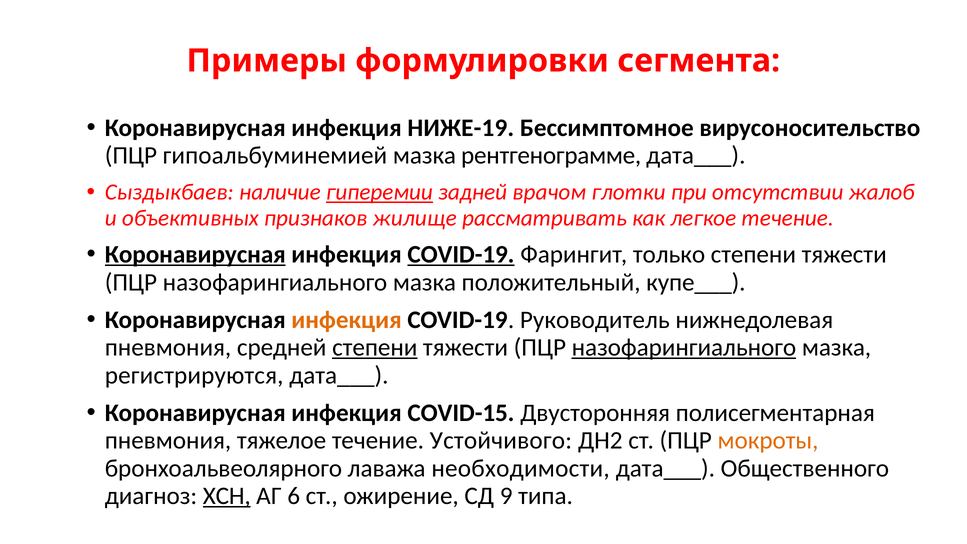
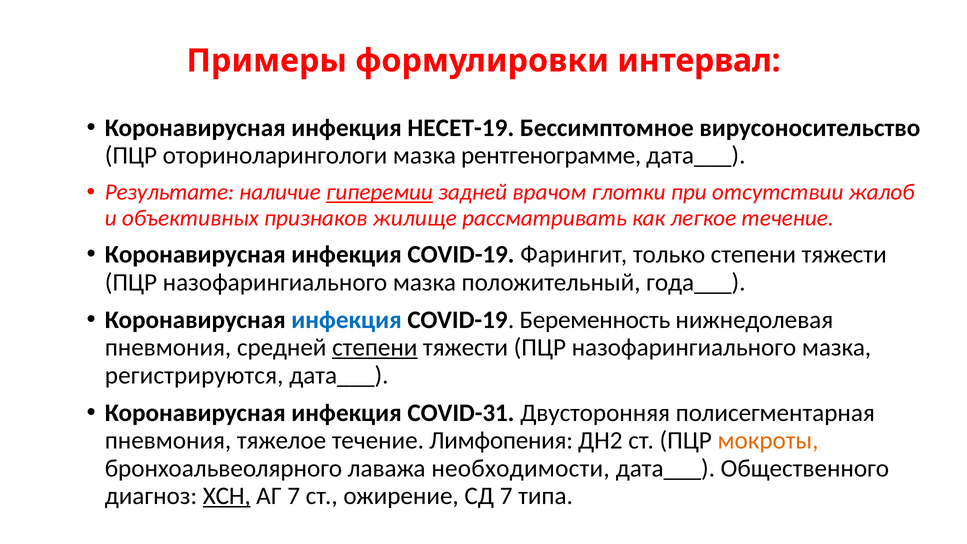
сегмента: сегмента -> интервал
НИЖЕ-19: НИЖЕ-19 -> НЕСЕТ-19
гипоальбуминемией: гипоальбуминемией -> оториноларингологи
Сыздыкбаев: Сыздыкбаев -> Результате
Коронавирусная at (195, 255) underline: present -> none
COVID-19 at (461, 255) underline: present -> none
купе___: купе___ -> года___
инфекция at (347, 320) colour: orange -> blue
Руководитель: Руководитель -> Беременность
назофарингиального at (684, 348) underline: present -> none
COVID-15: COVID-15 -> COVID-31
Устойчивого: Устойчивого -> Лимфопения
АГ 6: 6 -> 7
СД 9: 9 -> 7
